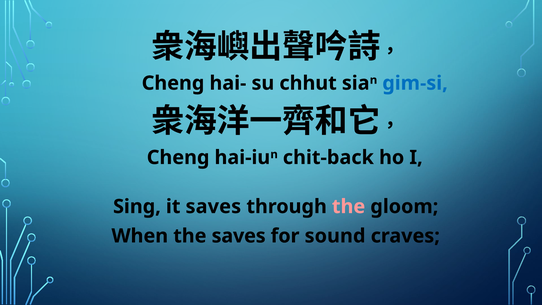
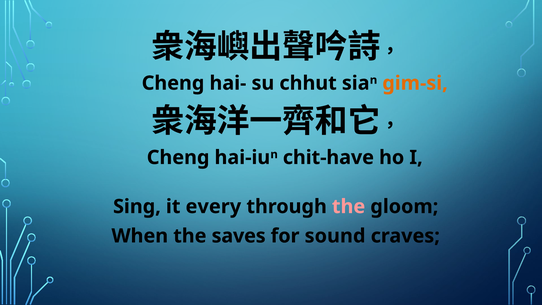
gim-si colour: blue -> orange
chit-back: chit-back -> chit-have
it saves: saves -> every
